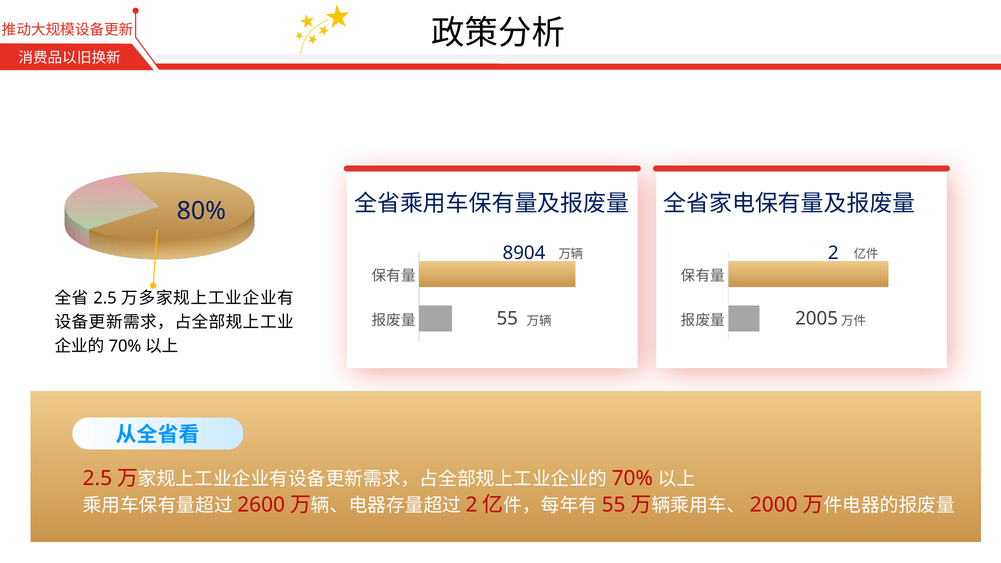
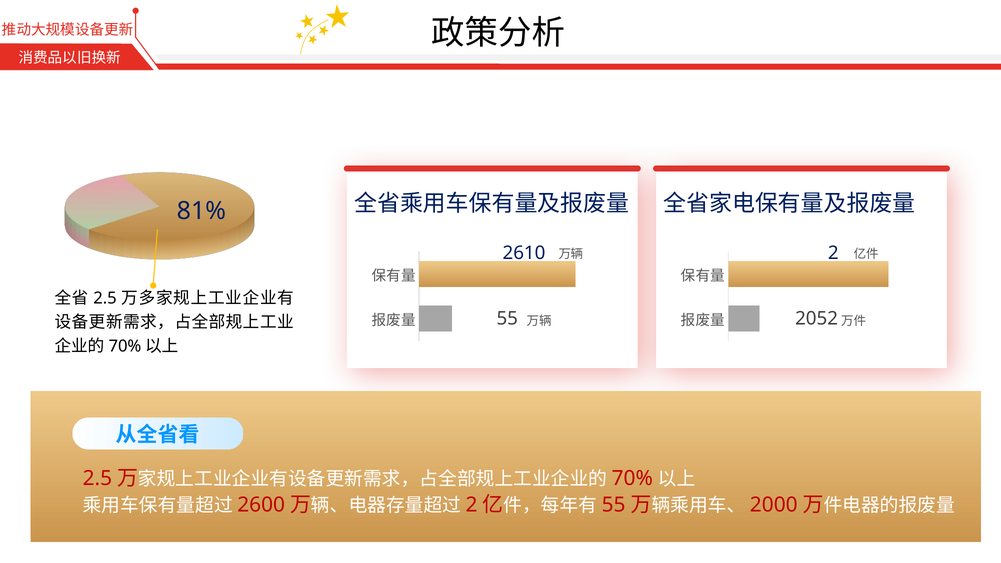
80%: 80% -> 81%
8904: 8904 -> 2610
2005: 2005 -> 2052
